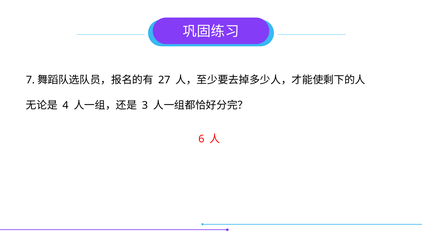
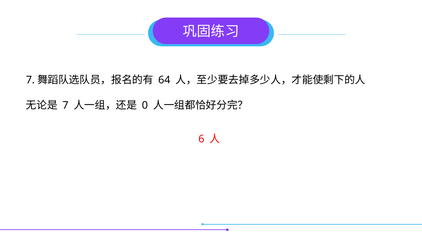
27: 27 -> 64
4 at (65, 106): 4 -> 7
3: 3 -> 0
